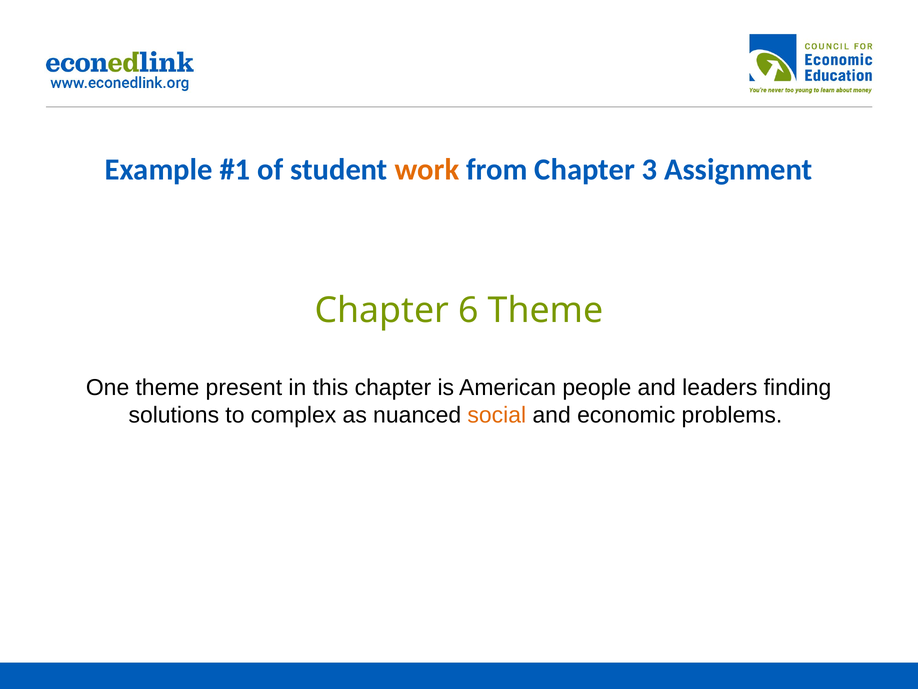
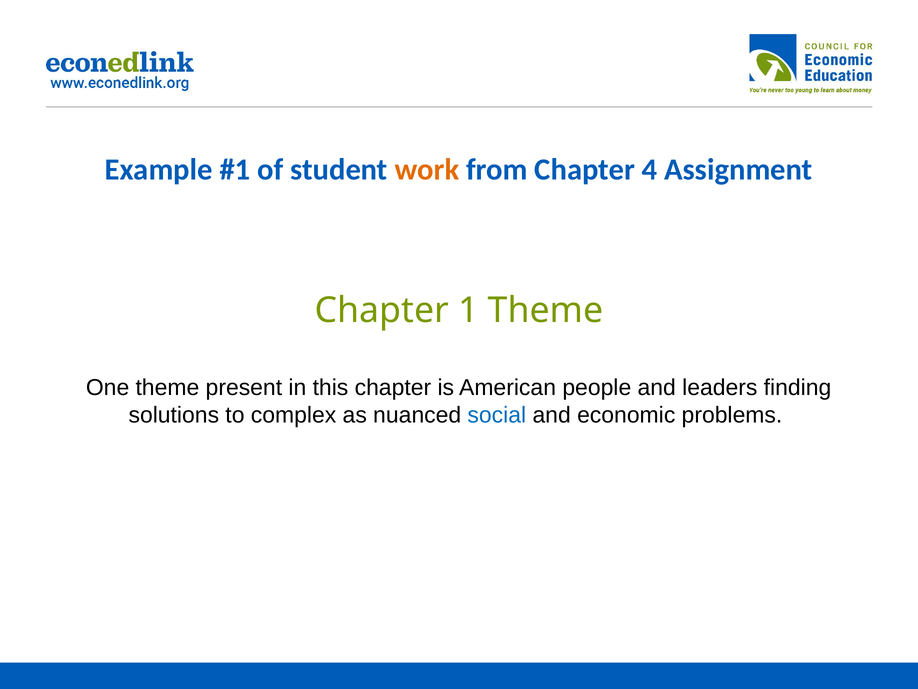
3: 3 -> 4
6: 6 -> 1
social colour: orange -> blue
